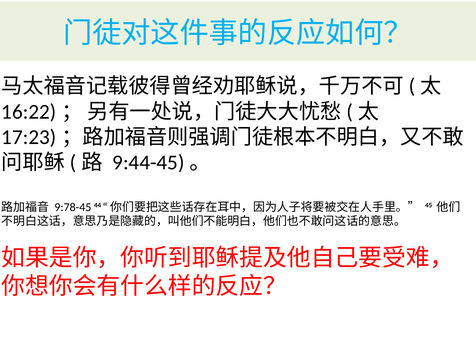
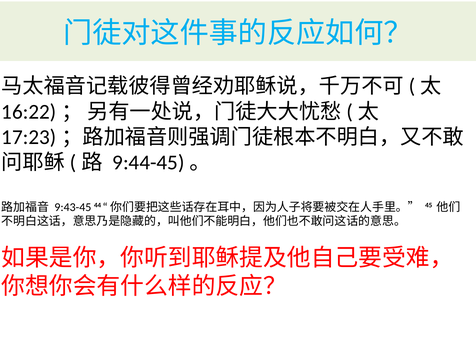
9:78-45: 9:78-45 -> 9:43-45
